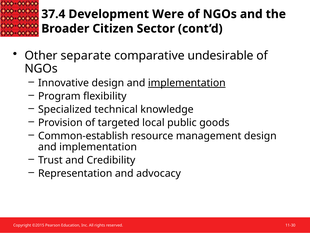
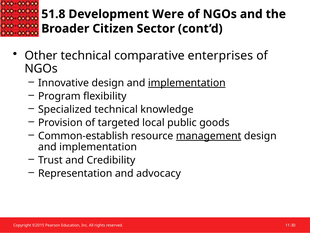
37.4: 37.4 -> 51.8
Other separate: separate -> technical
undesirable: undesirable -> enterprises
management underline: none -> present
